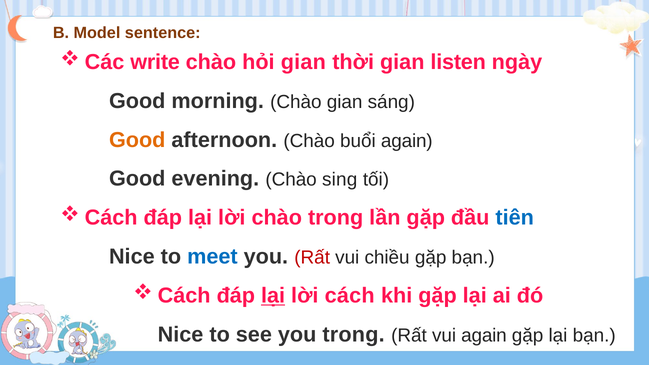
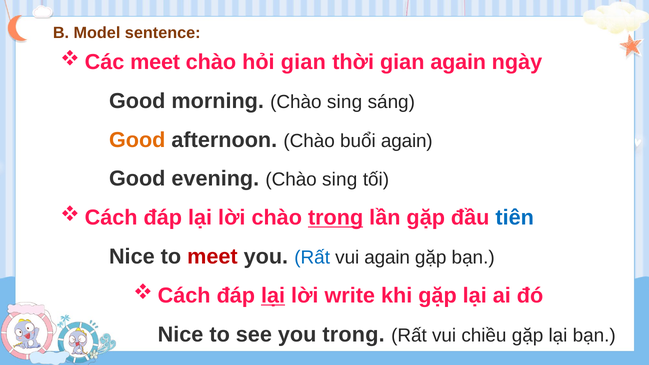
write at (155, 62): write -> meet
gian listen: listen -> again
morning Chào gian: gian -> sing
trong at (336, 218) underline: none -> present
meet at (212, 257) colour: blue -> red
Rất at (312, 258) colour: red -> blue
vui chiều: chiều -> again
cách: cách -> write
vui again: again -> chiều
